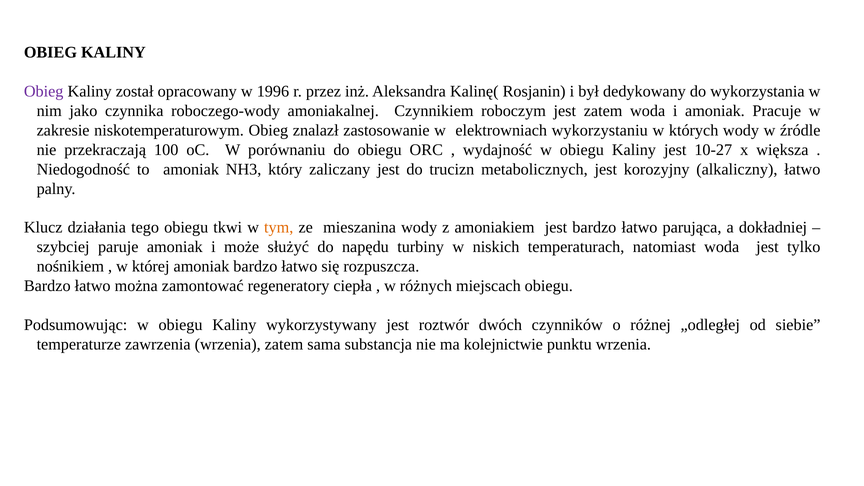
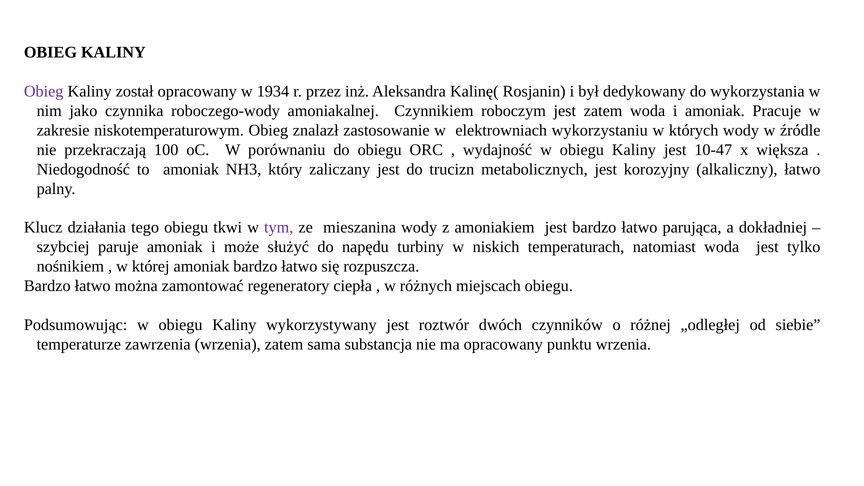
1996: 1996 -> 1934
10-27: 10-27 -> 10-47
tym colour: orange -> purple
ma kolejnictwie: kolejnictwie -> opracowany
